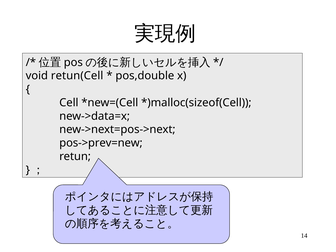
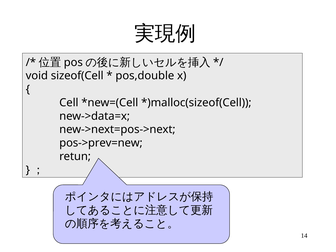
retun(Cell: retun(Cell -> sizeof(Cell
